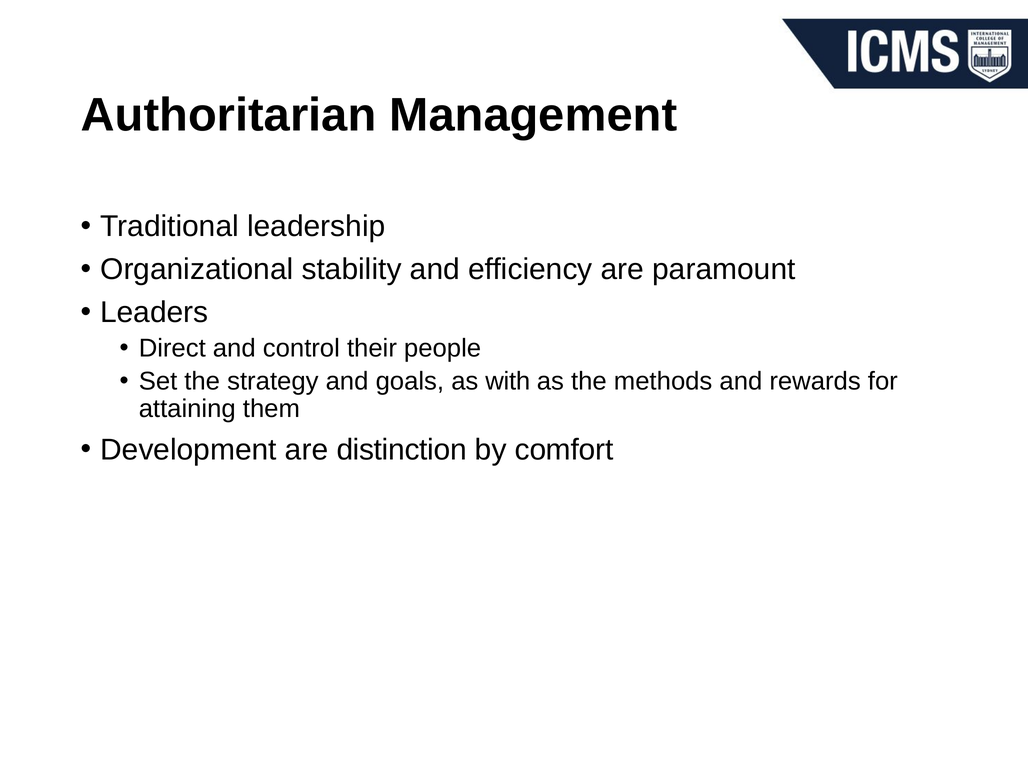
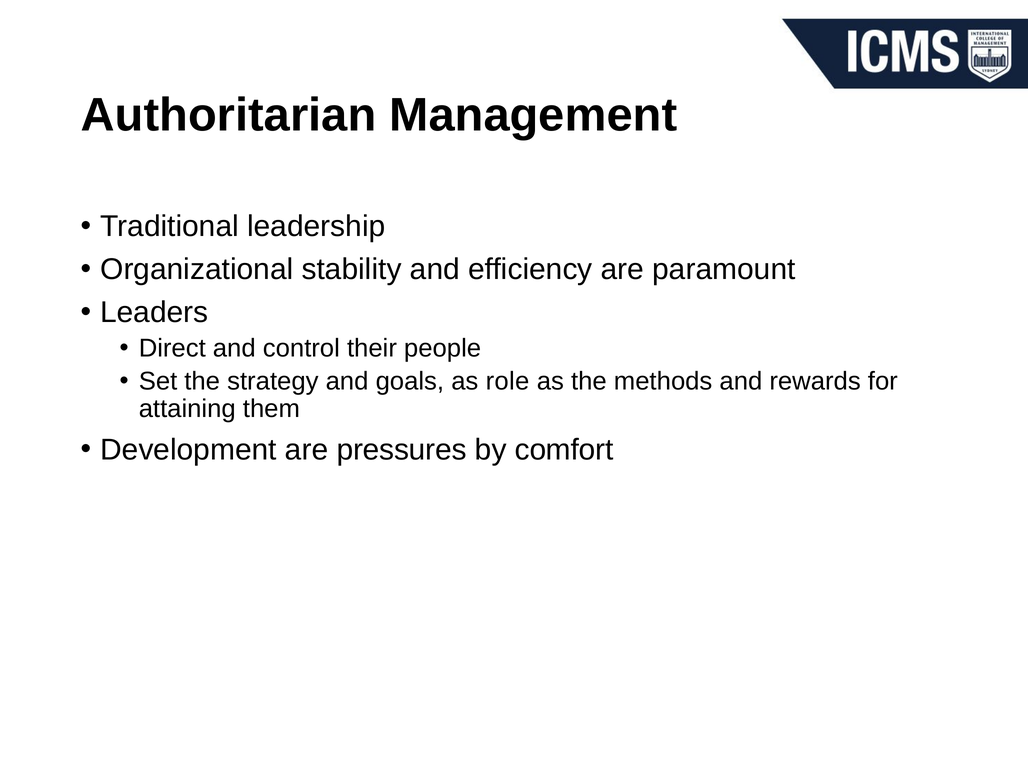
with: with -> role
distinction: distinction -> pressures
